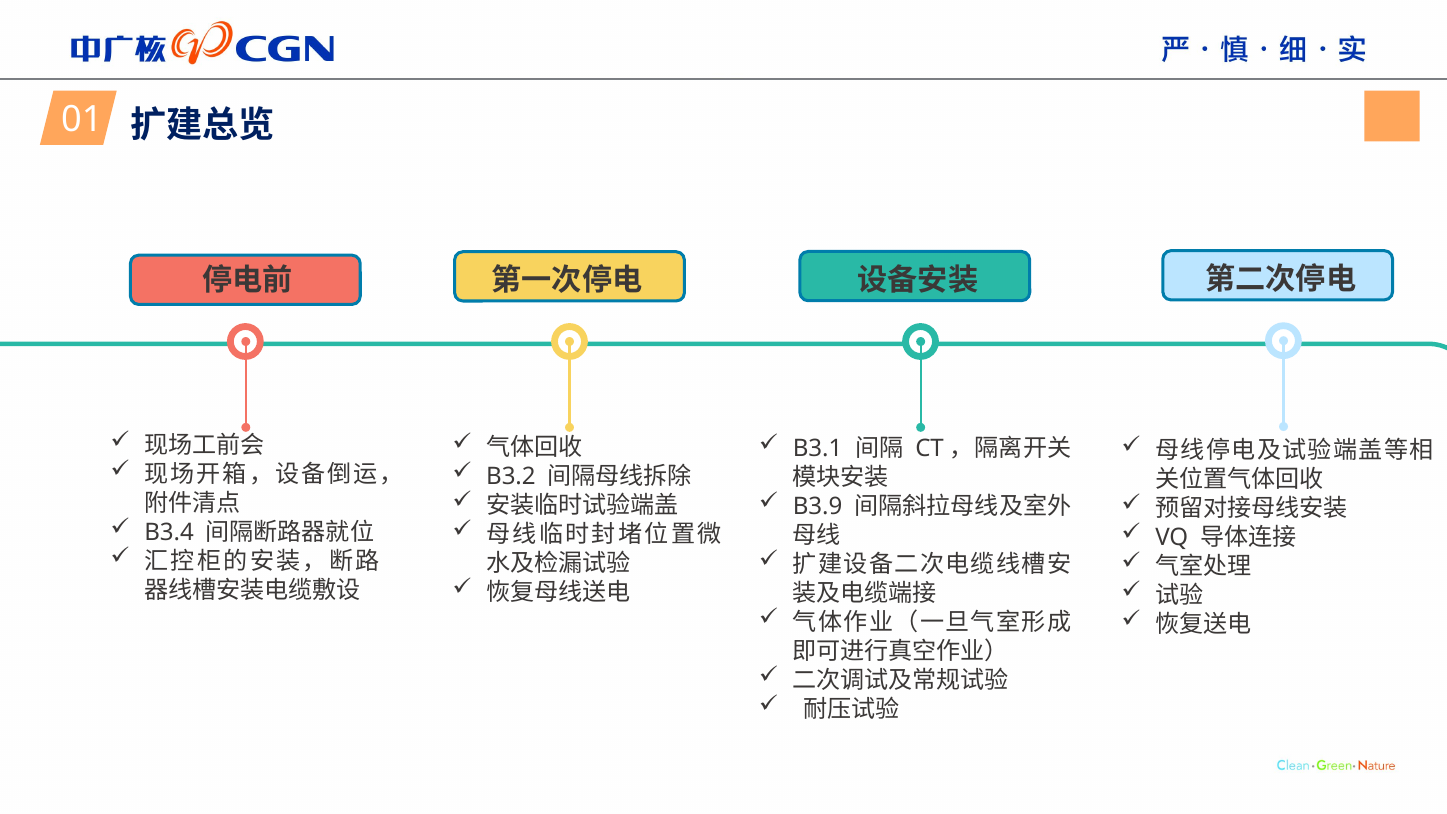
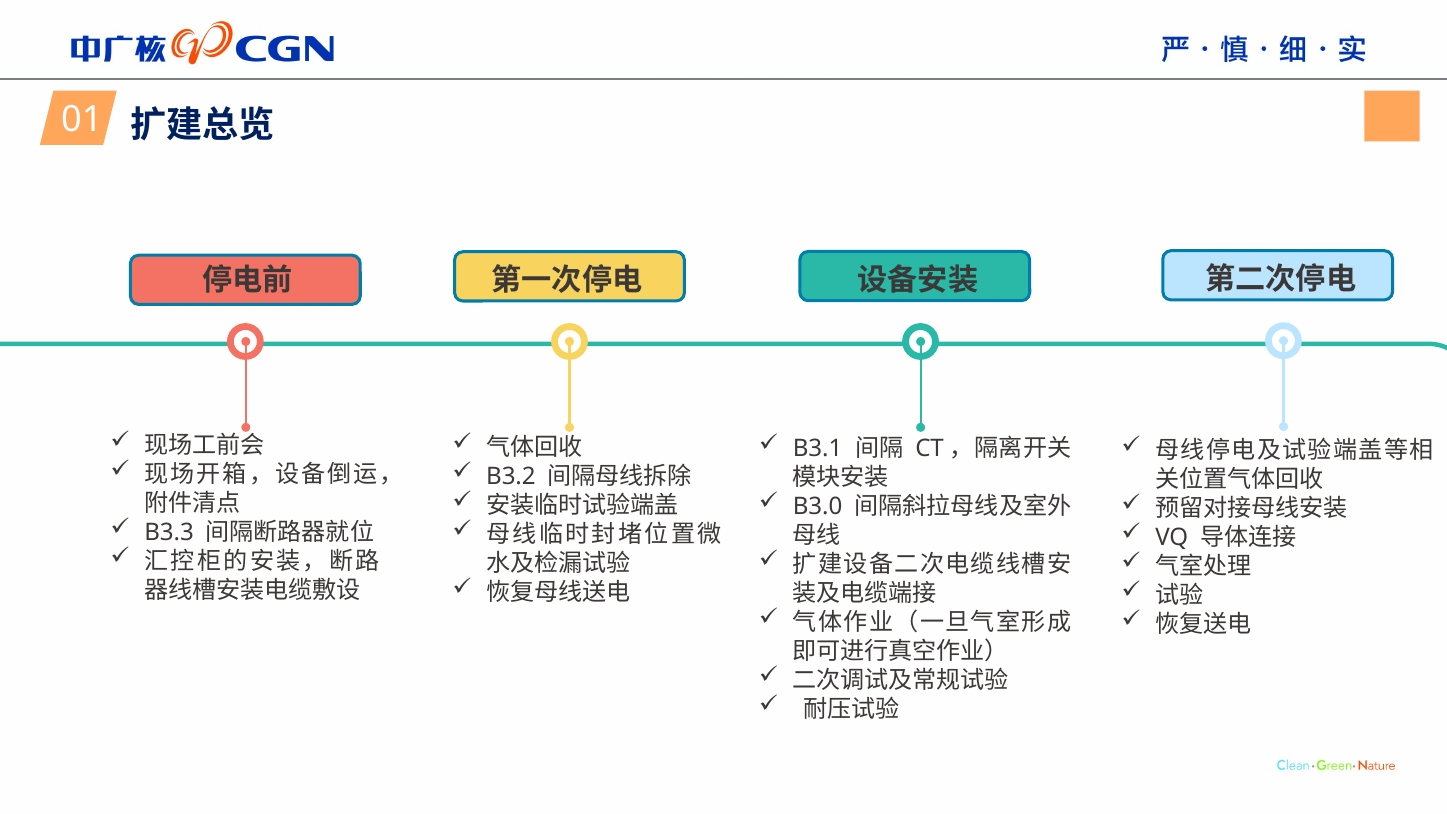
B3.9: B3.9 -> B3.0
B3.4: B3.4 -> B3.3
